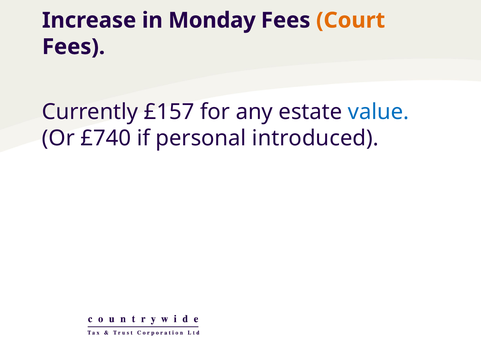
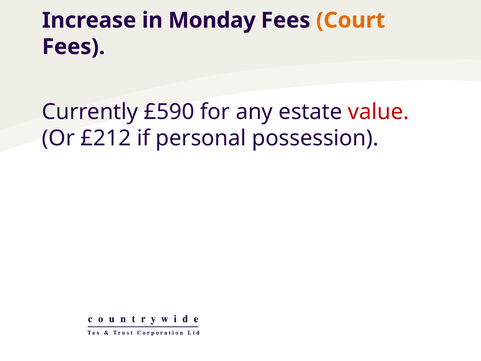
£157: £157 -> £590
value colour: blue -> red
£740: £740 -> £212
introduced: introduced -> possession
